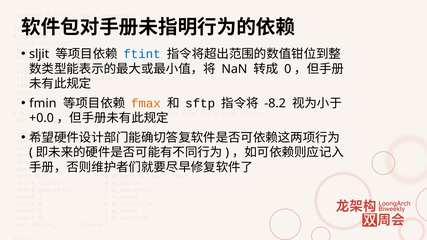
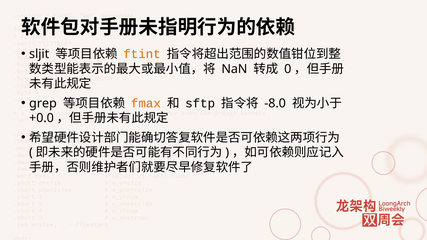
ftint colour: blue -> orange
fmin: fmin -> grep
-8.2: -8.2 -> -8.0
